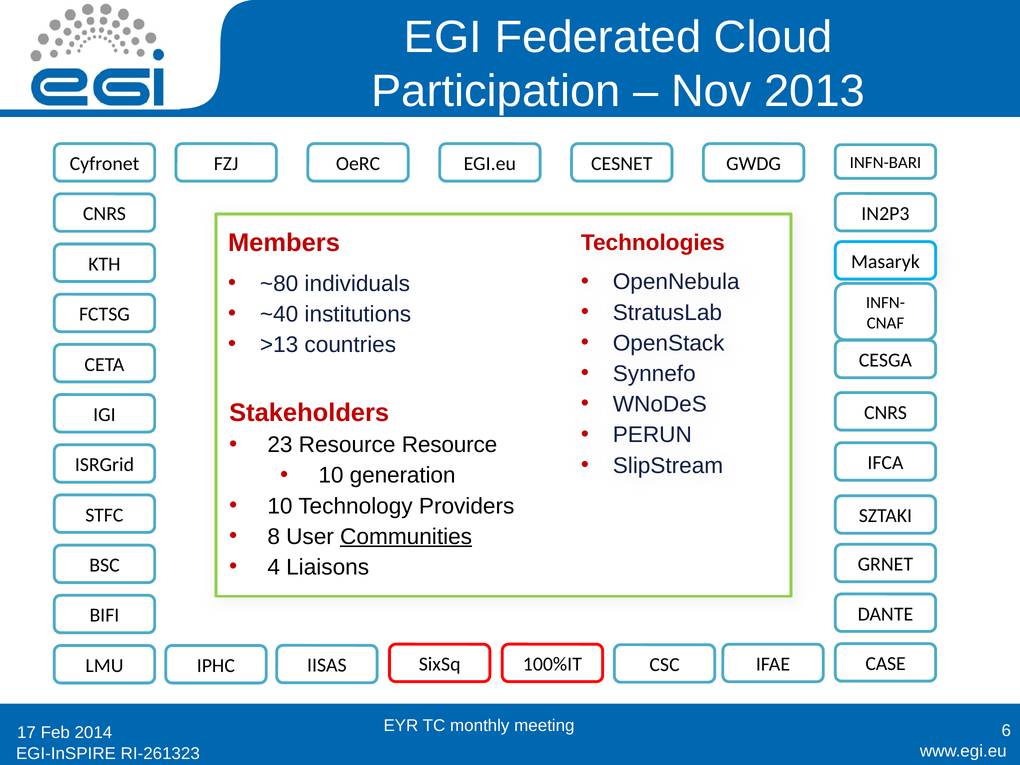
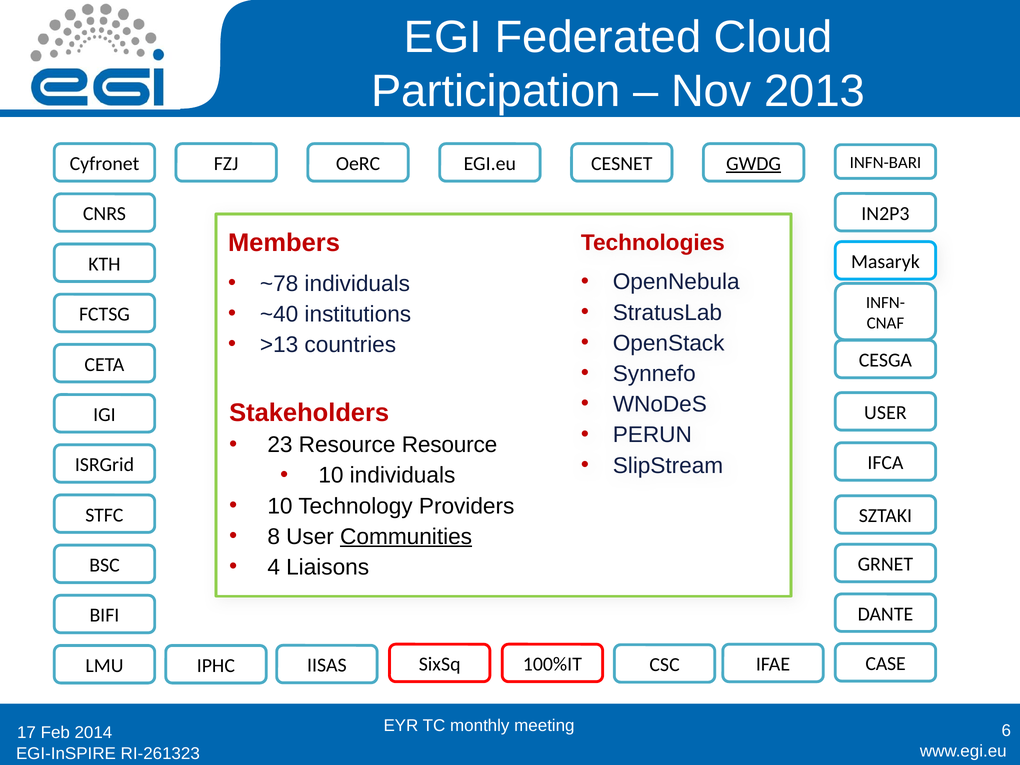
GWDG underline: none -> present
~80: ~80 -> ~78
CNRS at (886, 413): CNRS -> USER
10 generation: generation -> individuals
